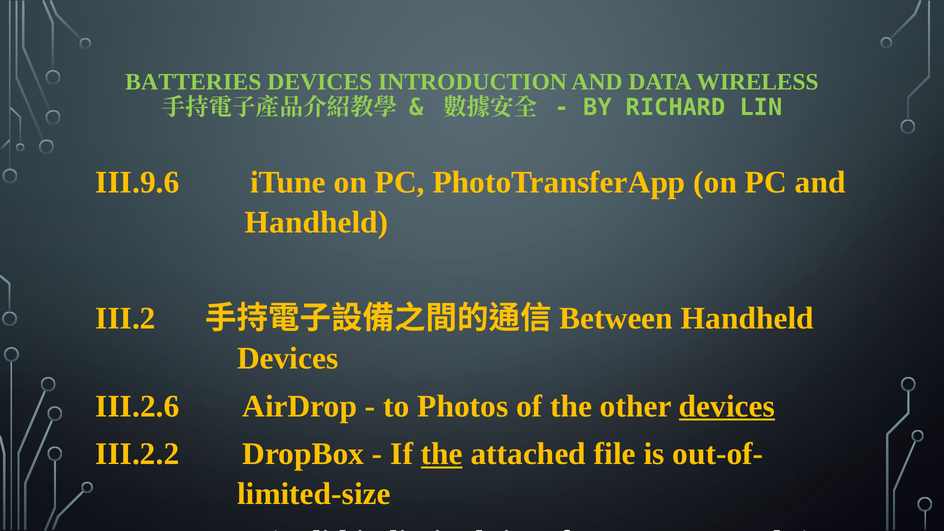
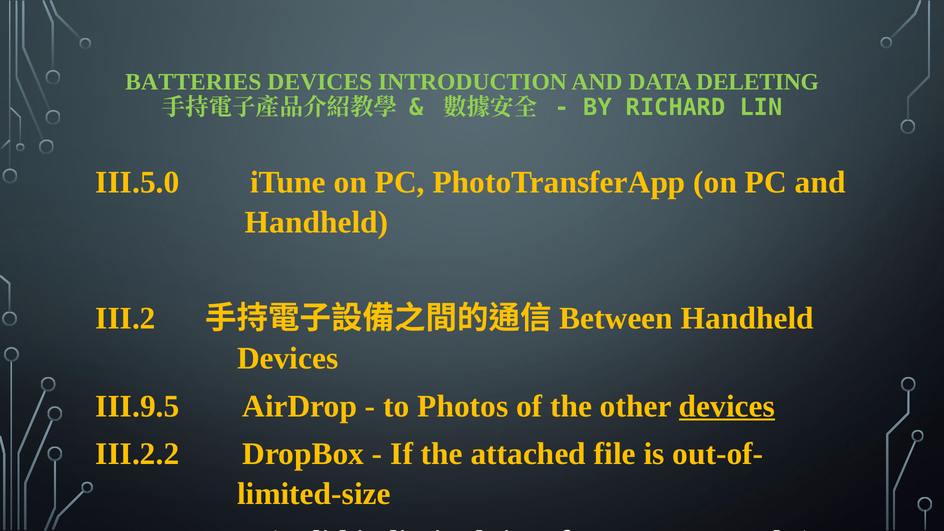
WIRELESS: WIRELESS -> DELETING
III.9.6: III.9.6 -> III.5.0
III.2.6: III.2.6 -> III.9.5
the at (442, 454) underline: present -> none
